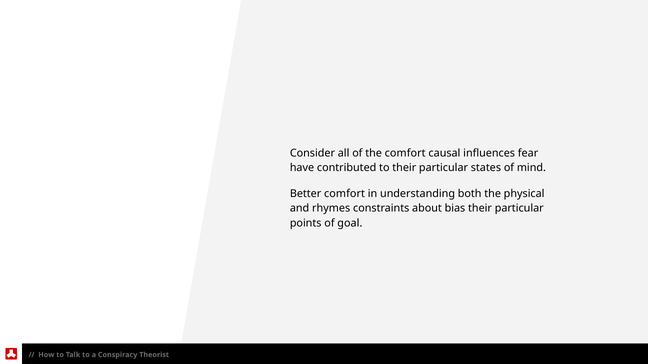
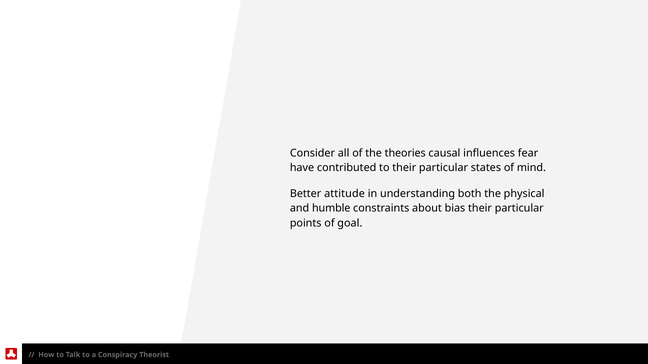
the comfort: comfort -> theories
Better comfort: comfort -> attitude
rhymes: rhymes -> humble
